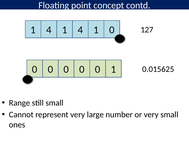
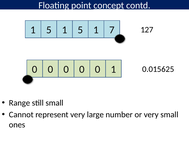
concept underline: none -> present
4 at (49, 30): 4 -> 5
4 at (80, 30): 4 -> 5
1 0: 0 -> 7
